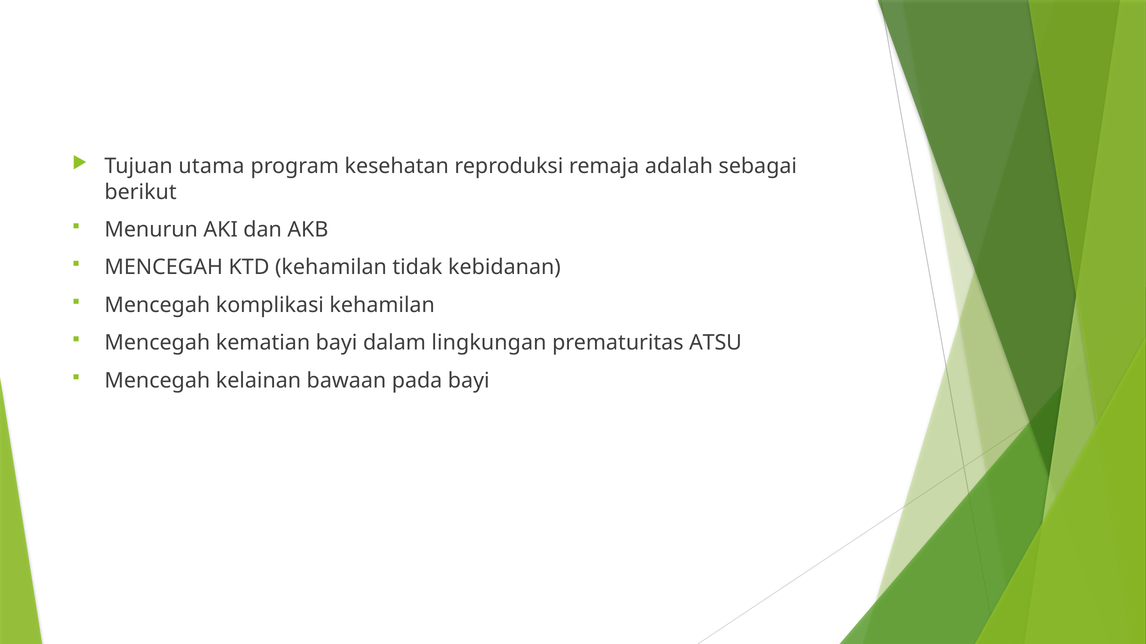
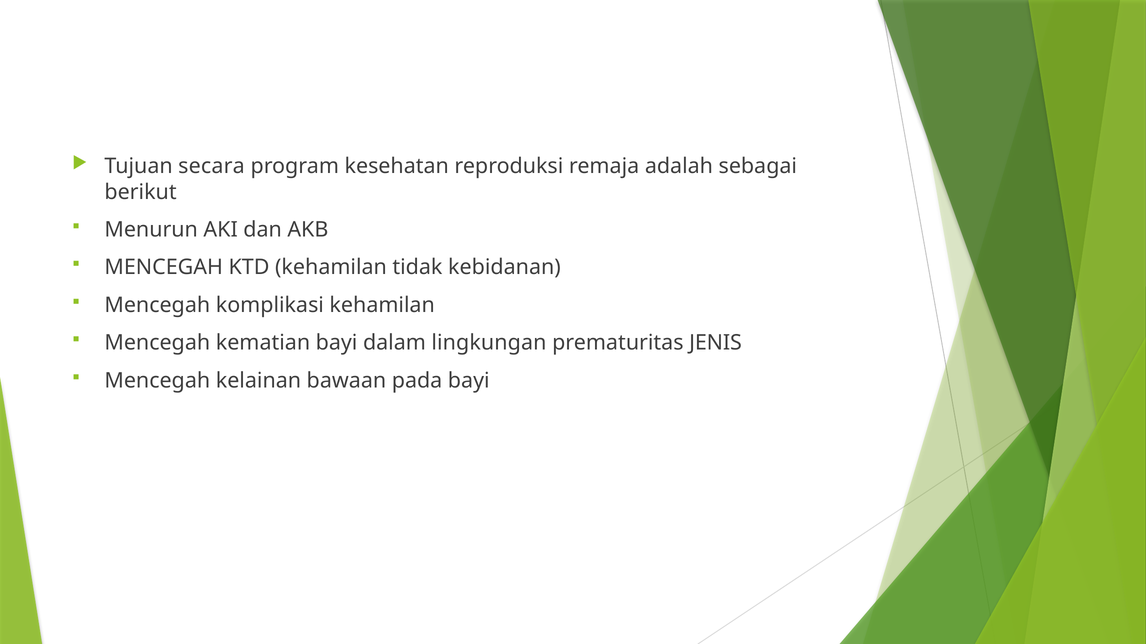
utama: utama -> secara
ATSU: ATSU -> JENIS
